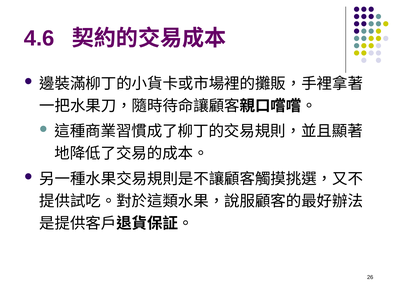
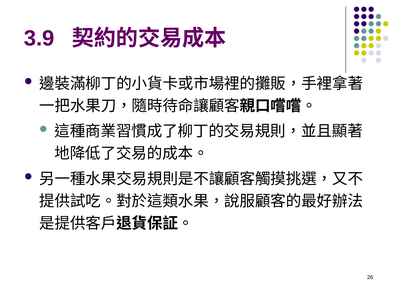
4.6: 4.6 -> 3.9
